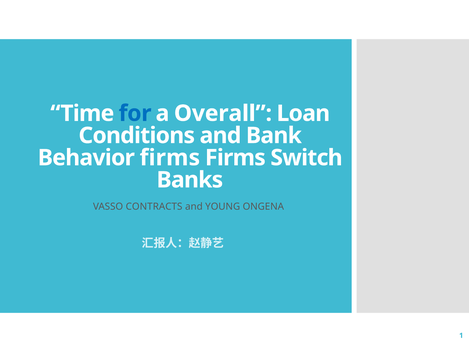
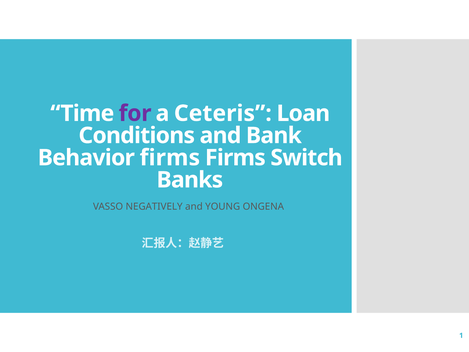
for colour: blue -> purple
Overall: Overall -> Ceteris
CONTRACTS: CONTRACTS -> NEGATIVELY
